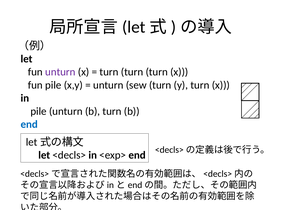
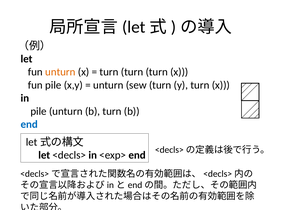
unturn at (60, 72) colour: purple -> orange
